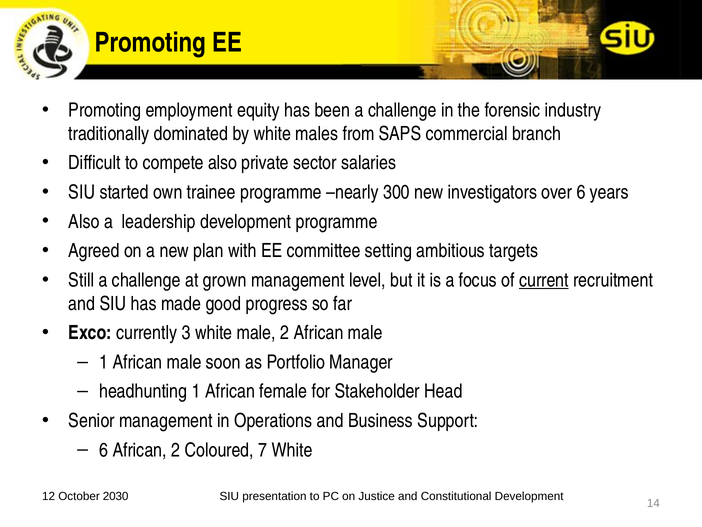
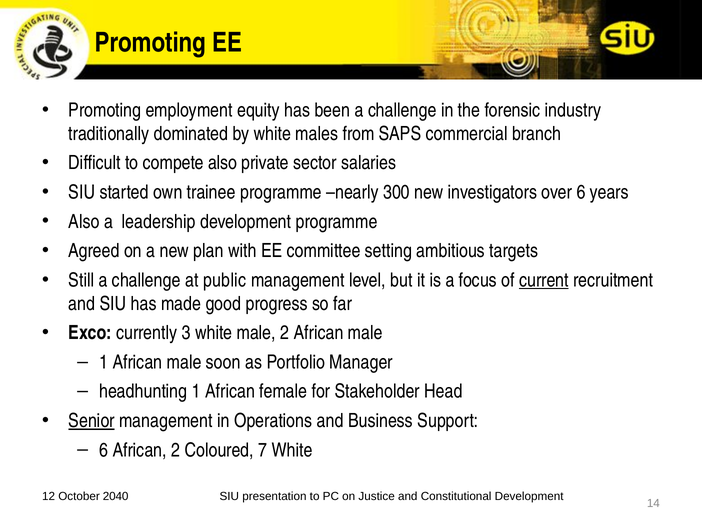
grown: grown -> public
Senior underline: none -> present
2030: 2030 -> 2040
